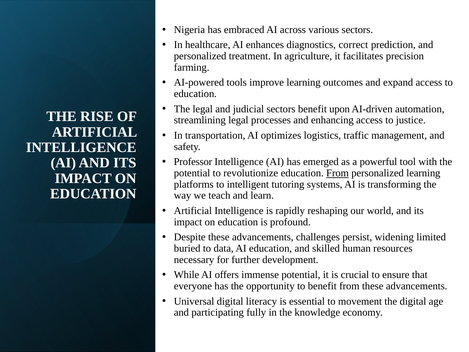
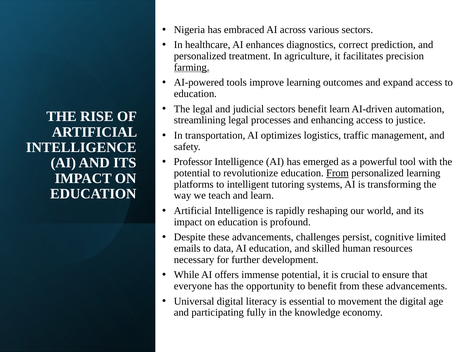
farming underline: none -> present
benefit upon: upon -> learn
widening: widening -> cognitive
buried: buried -> emails
